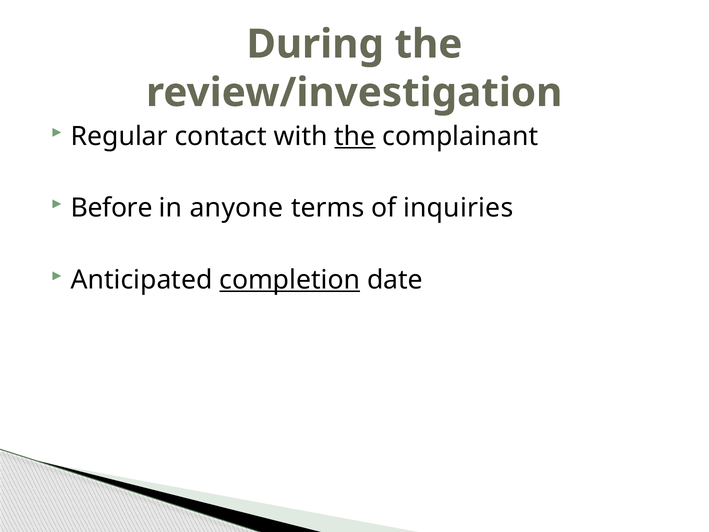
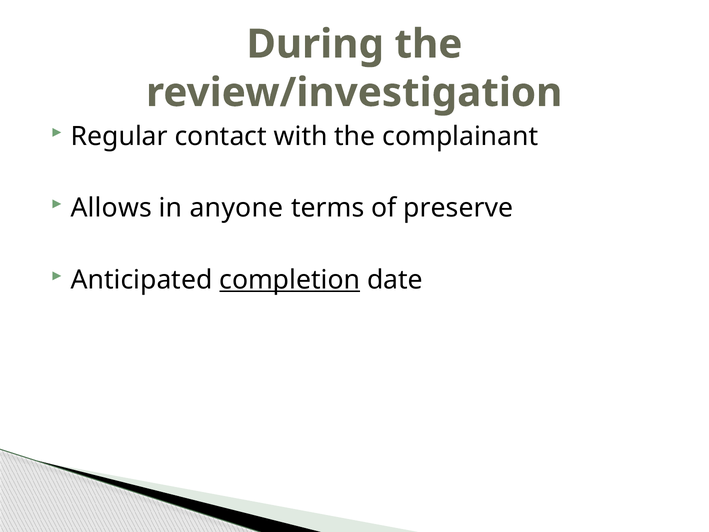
the at (355, 136) underline: present -> none
Before: Before -> Allows
inquiries: inquiries -> preserve
